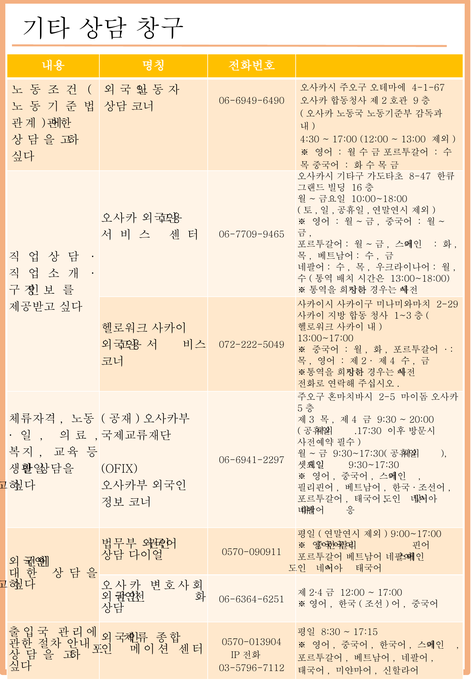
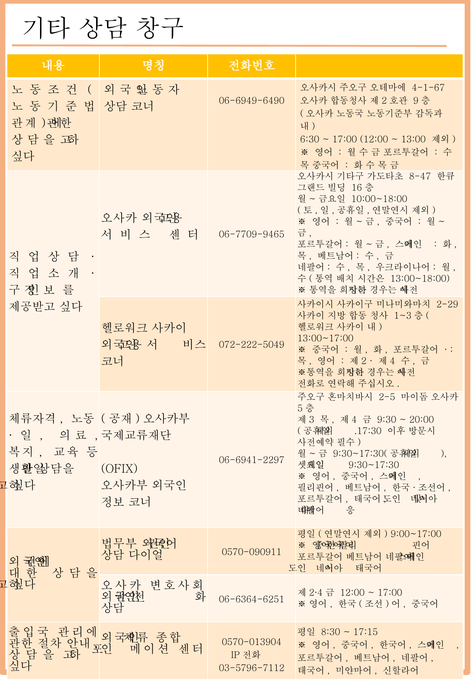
4:30: 4:30 -> 6:30
